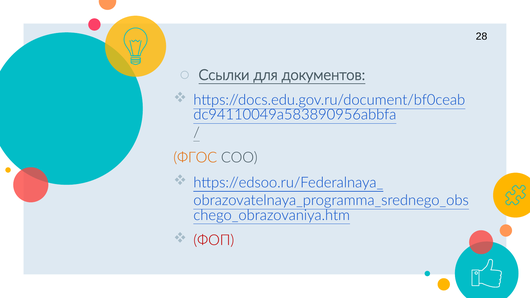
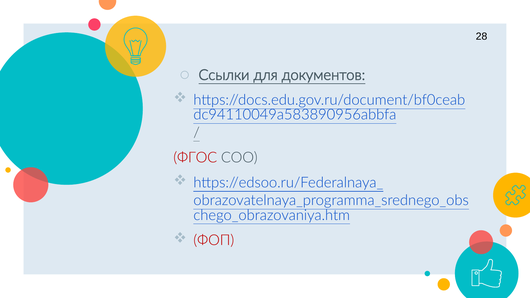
ФГОС colour: orange -> red
